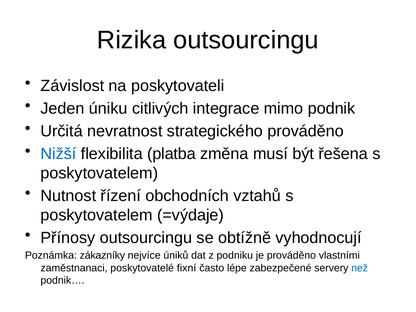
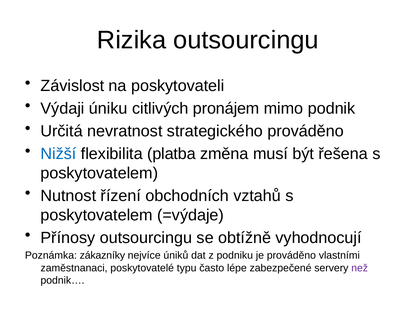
Jeden: Jeden -> Výdaji
integrace: integrace -> pronájem
fixní: fixní -> typu
než colour: blue -> purple
